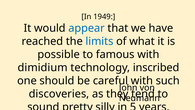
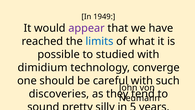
appear colour: blue -> purple
famous: famous -> studied
inscribed: inscribed -> converge
